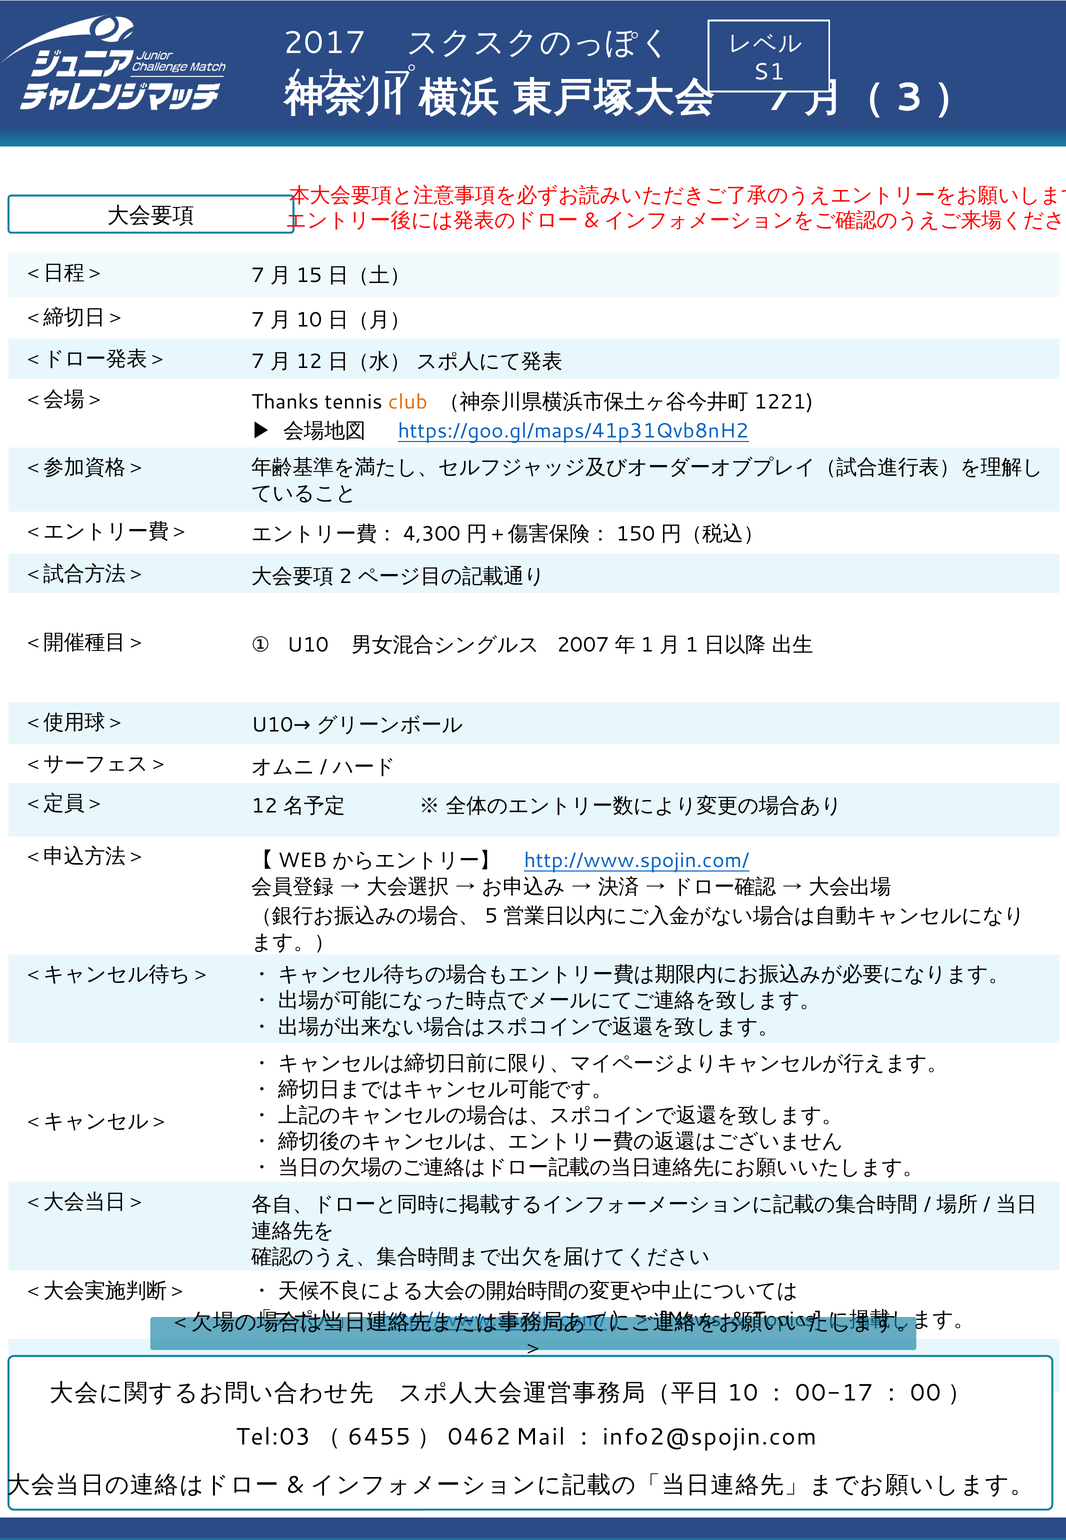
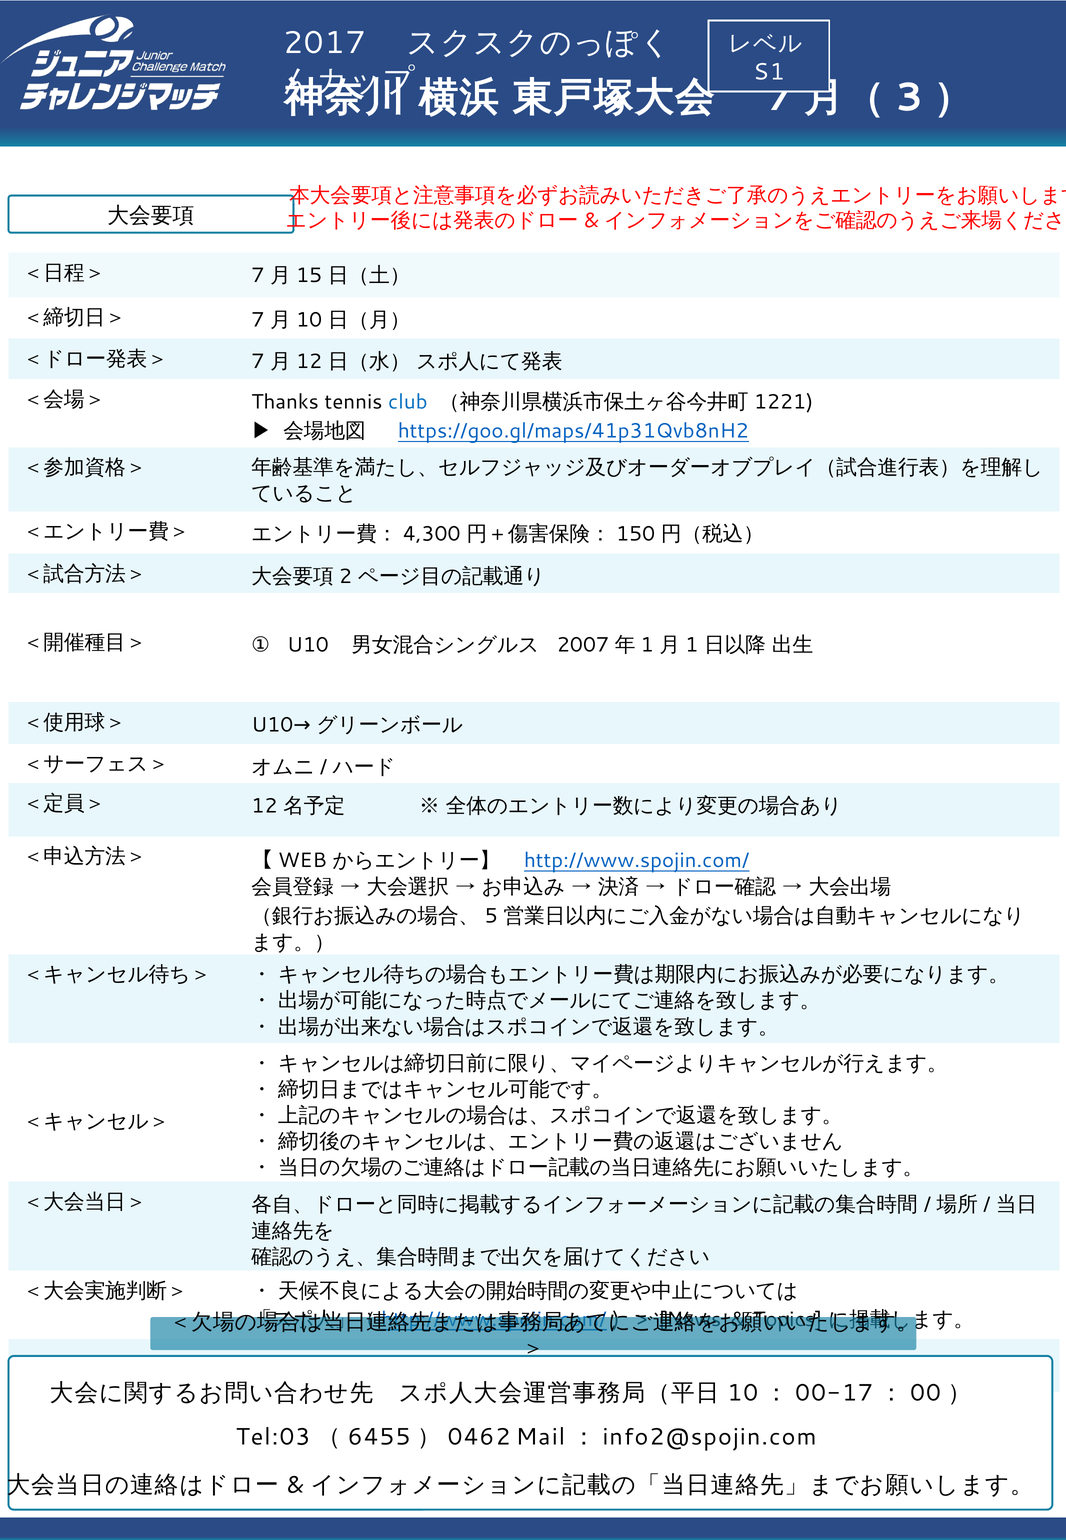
club colour: orange -> blue
